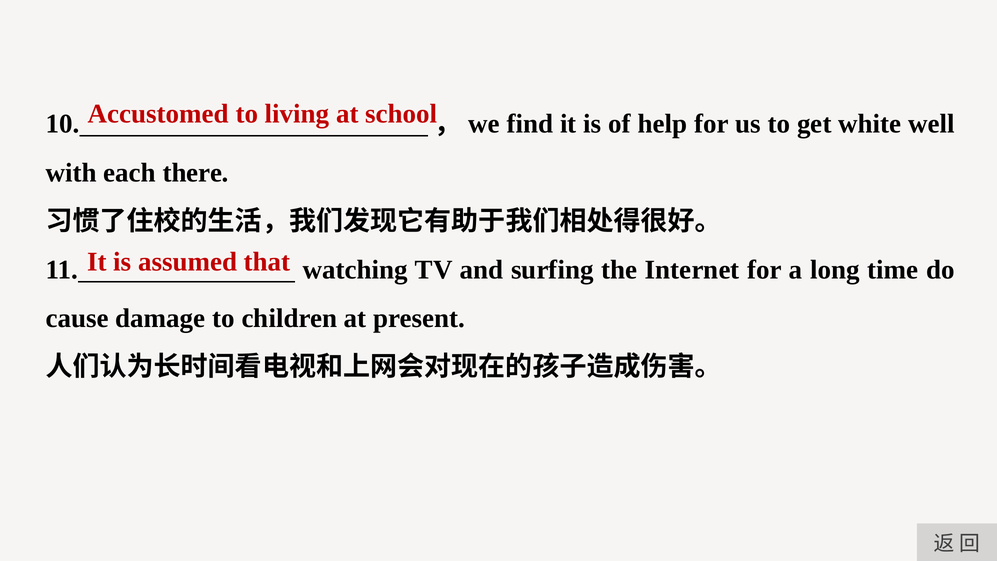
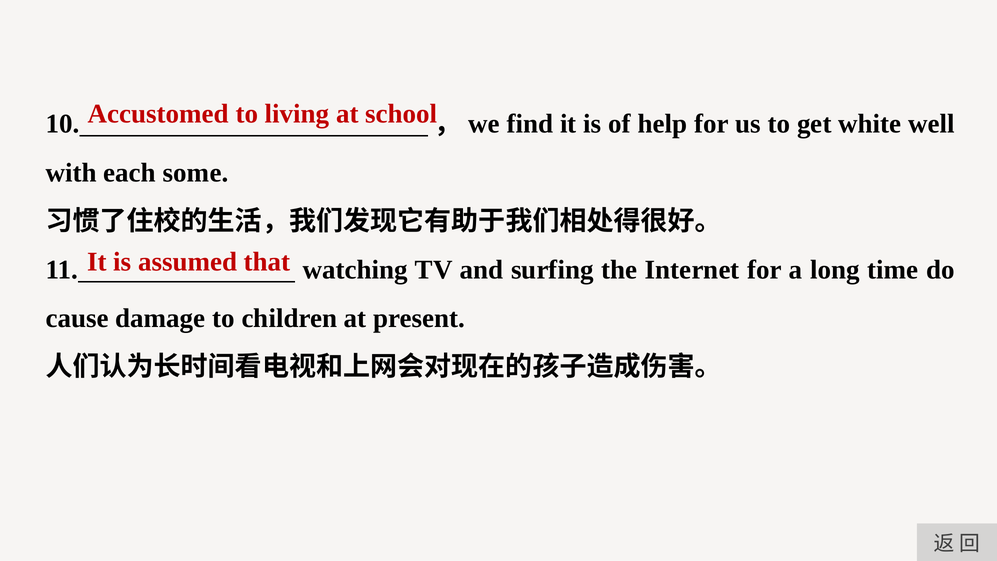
there: there -> some
